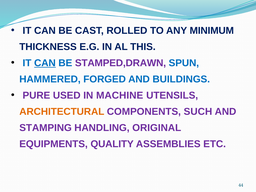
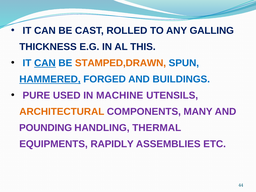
MINIMUM: MINIMUM -> GALLING
STAMPED,DRAWN colour: purple -> orange
HAMMERED underline: none -> present
SUCH: SUCH -> MANY
STAMPING: STAMPING -> POUNDING
ORIGINAL: ORIGINAL -> THERMAL
QUALITY: QUALITY -> RAPIDLY
